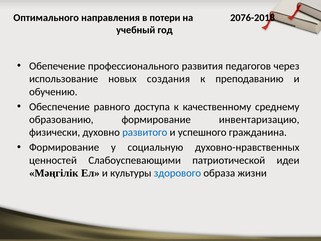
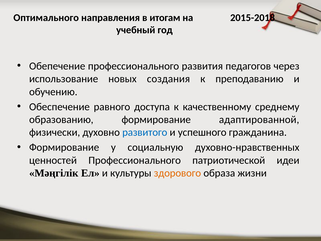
потери: потери -> итогам
2076-2018: 2076-2018 -> 2015-2018
инвентаризацию: инвентаризацию -> адаптированной
ценностей Слабоуспевающими: Слабоуспевающими -> Профессионального
здорового colour: blue -> orange
